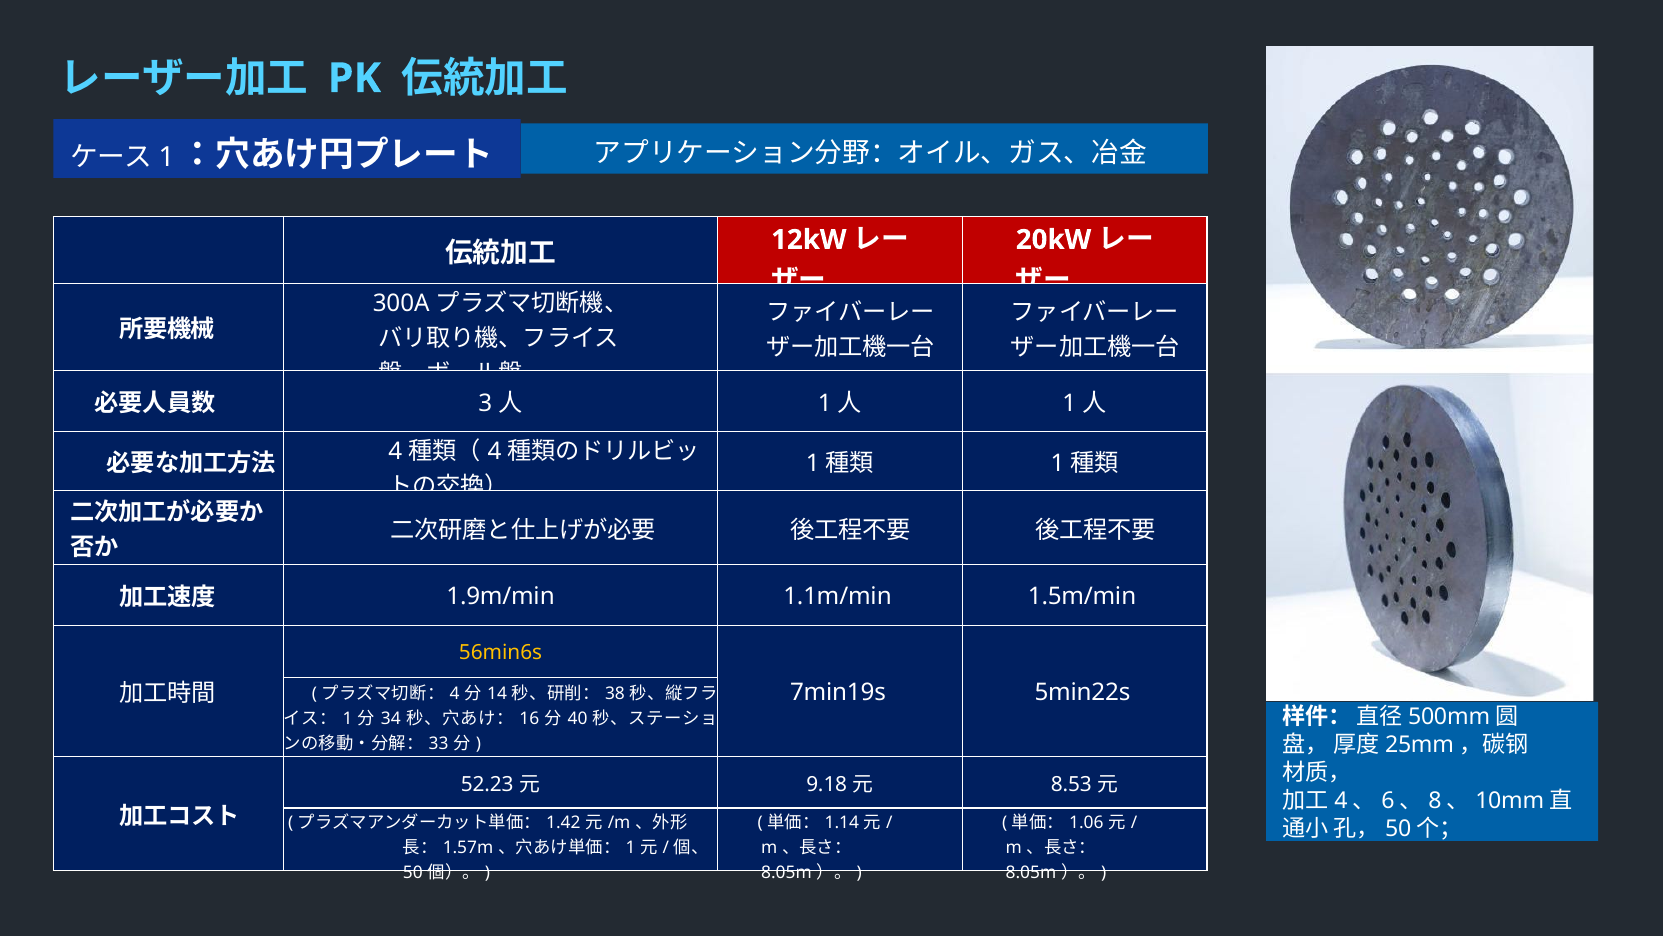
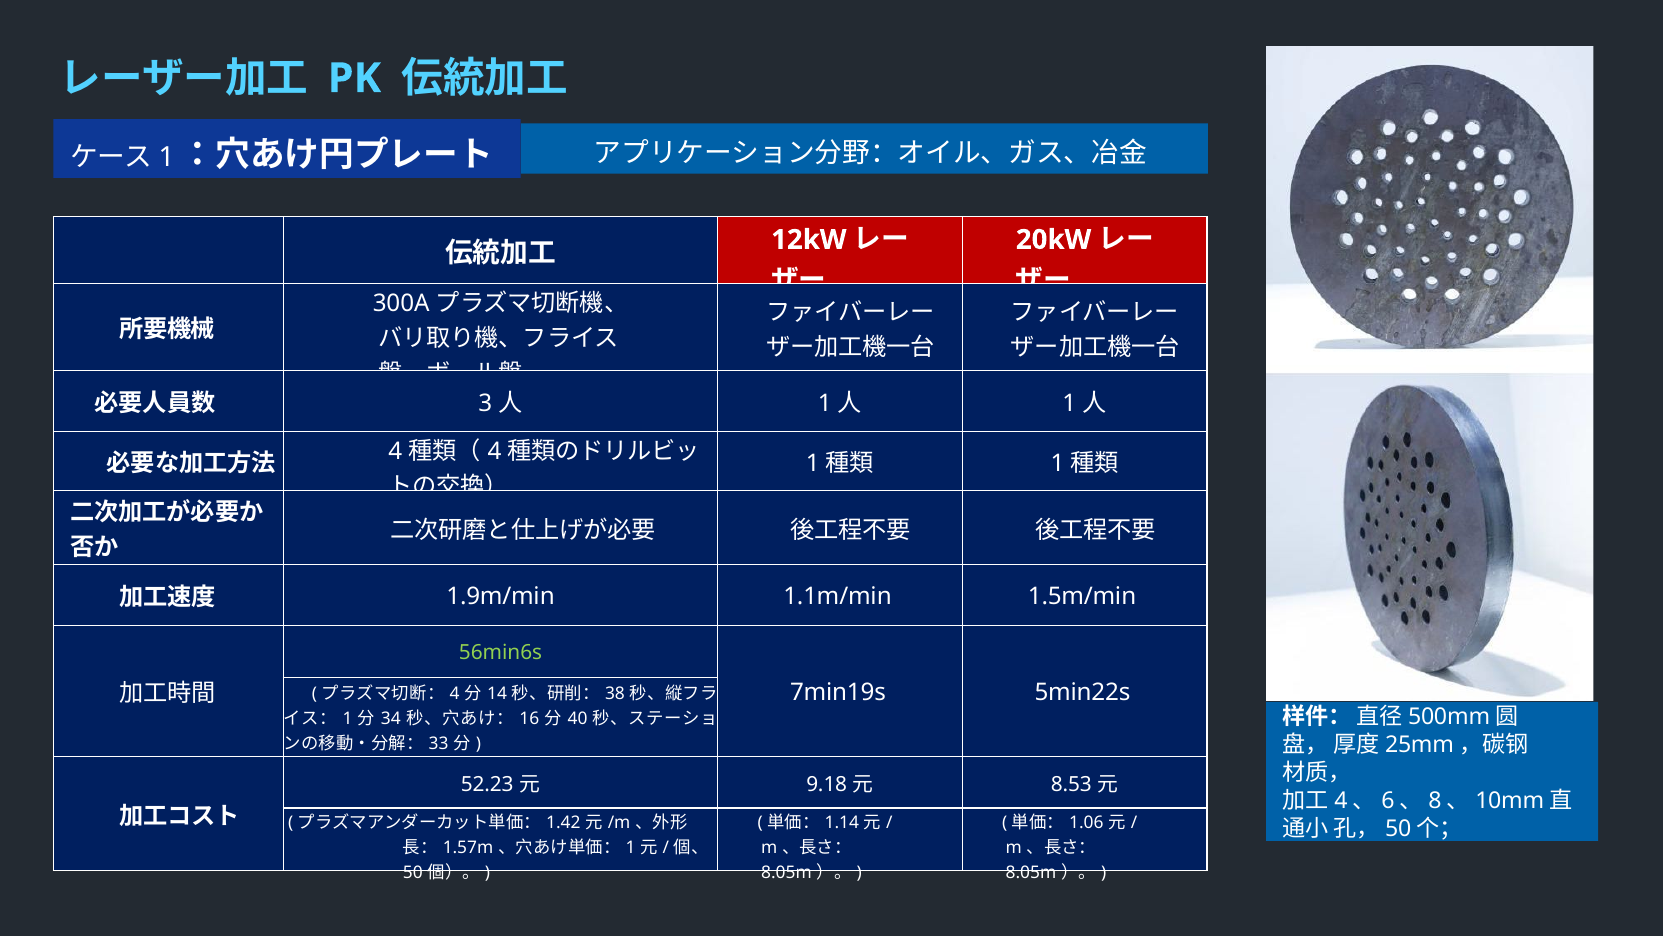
56min6s colour: yellow -> light green
